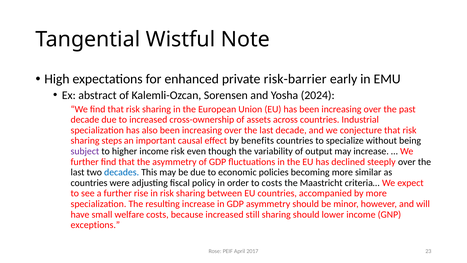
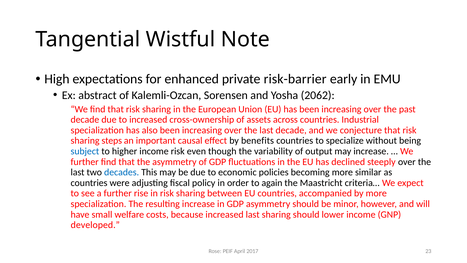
2024: 2024 -> 2062
subject colour: purple -> blue
to costs: costs -> again
increased still: still -> last
exceptions: exceptions -> developed
